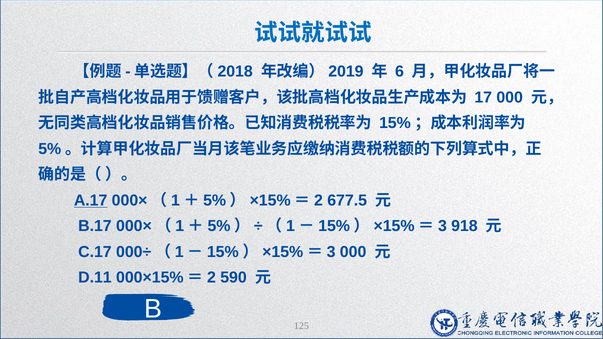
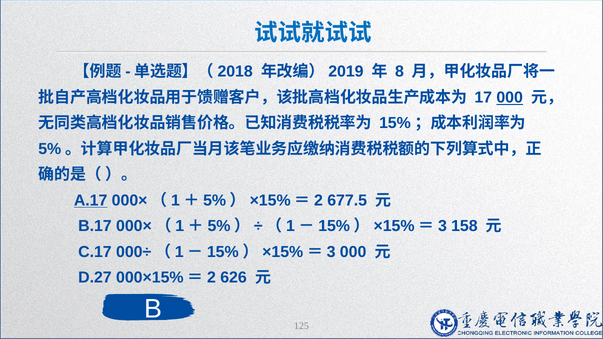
6: 6 -> 8
000 at (510, 97) underline: none -> present
918: 918 -> 158
D.11: D.11 -> D.27
590: 590 -> 626
